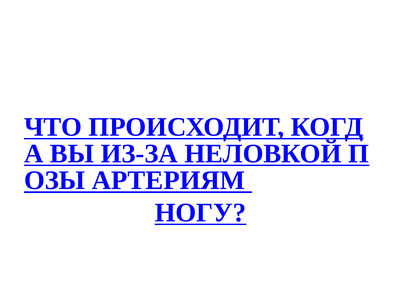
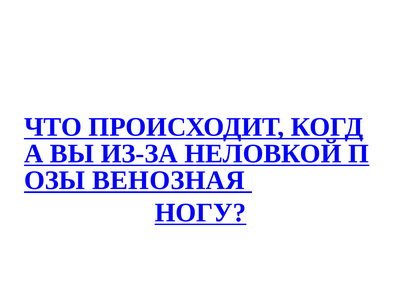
АРТЕРИЯМ: АРТЕРИЯМ -> ВЕНОЗНАЯ
